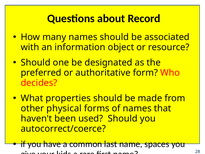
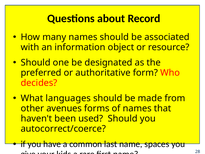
properties: properties -> languages
physical: physical -> avenues
